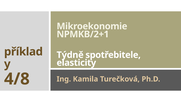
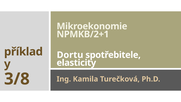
Týdně: Týdně -> Dortu
4/8: 4/8 -> 3/8
